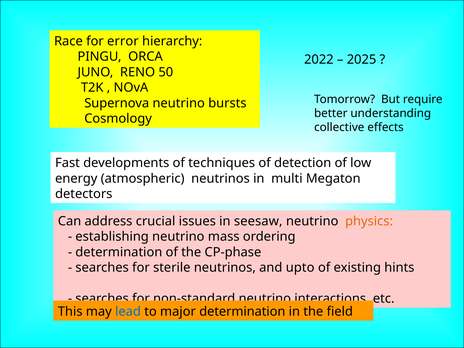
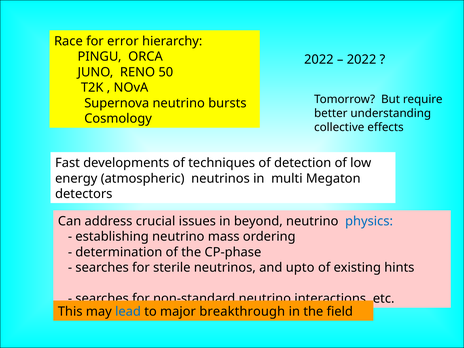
2025 at (362, 59): 2025 -> 2022
seesaw: seesaw -> beyond
physics colour: orange -> blue
major determination: determination -> breakthrough
